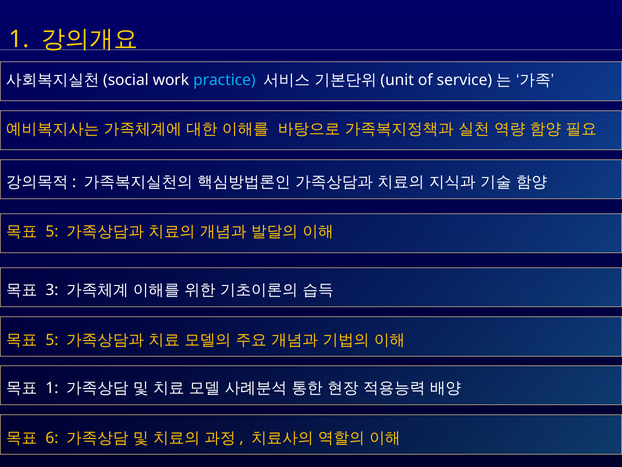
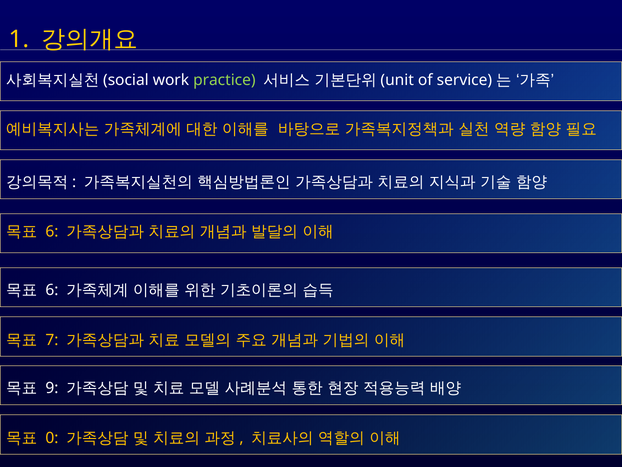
practice colour: light blue -> light green
5 at (52, 231): 5 -> 6
3 at (52, 290): 3 -> 6
5 at (52, 340): 5 -> 7
1 at (52, 388): 1 -> 9
6: 6 -> 0
